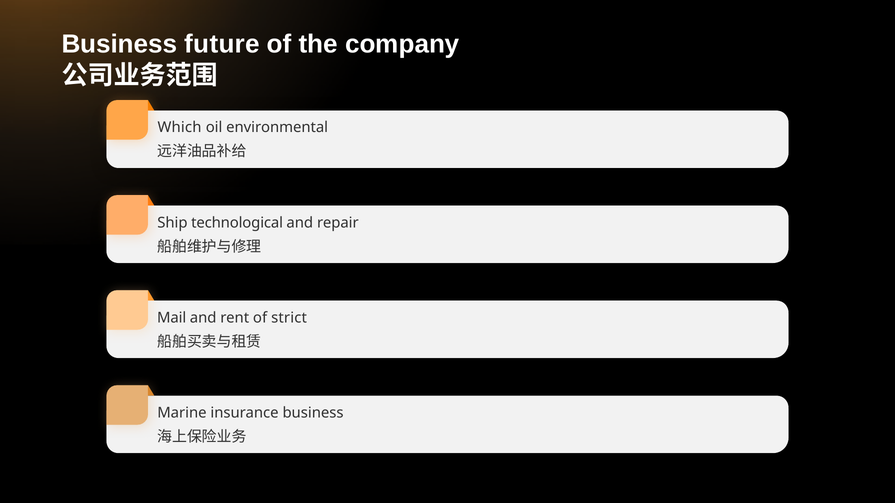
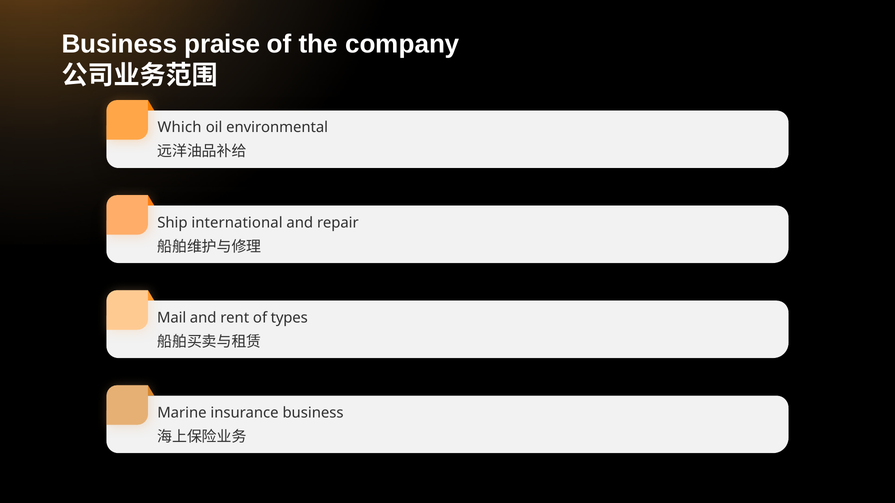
future: future -> praise
technological: technological -> international
strict: strict -> types
